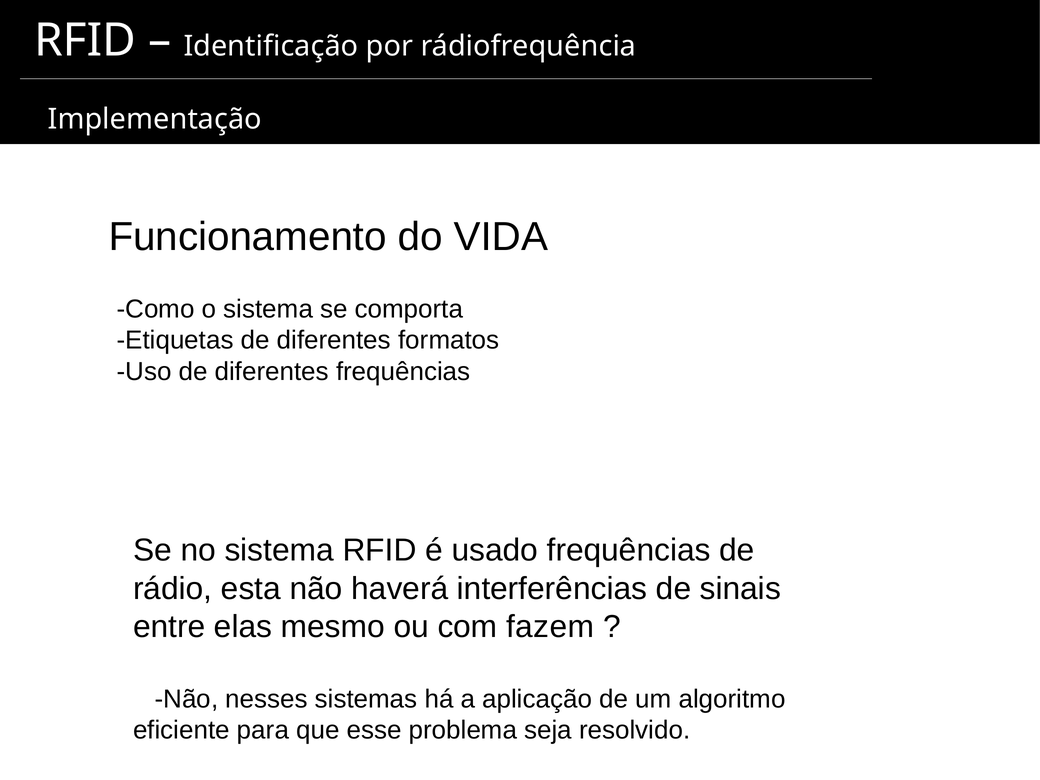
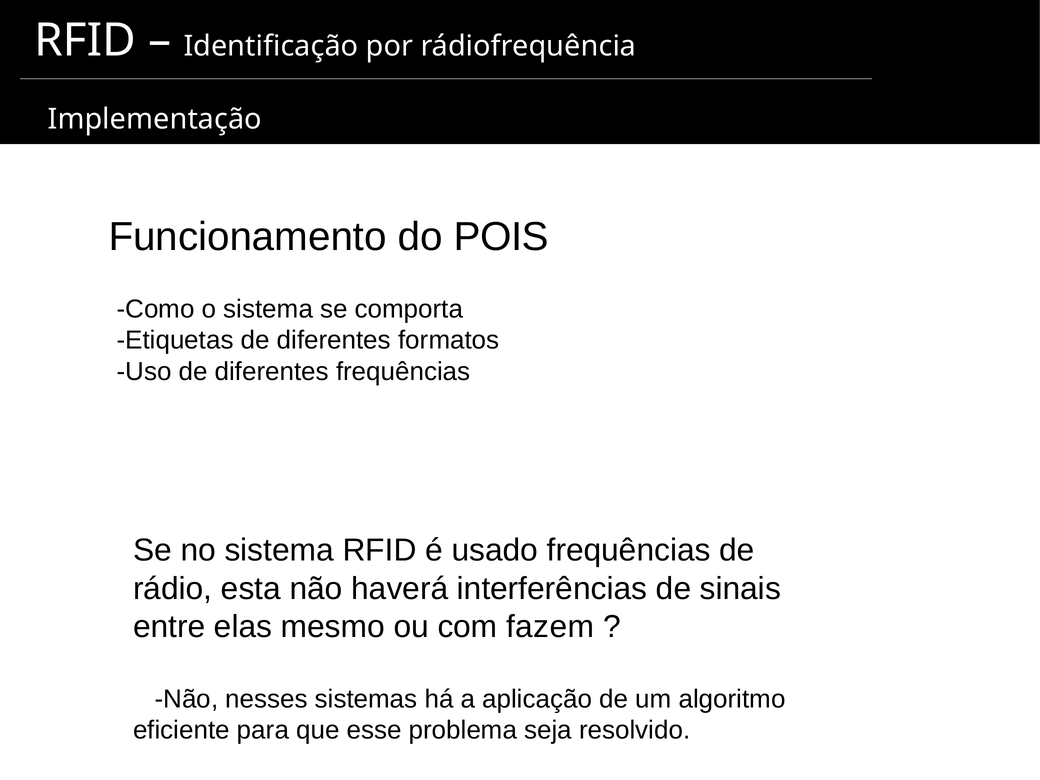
VIDA: VIDA -> POIS
